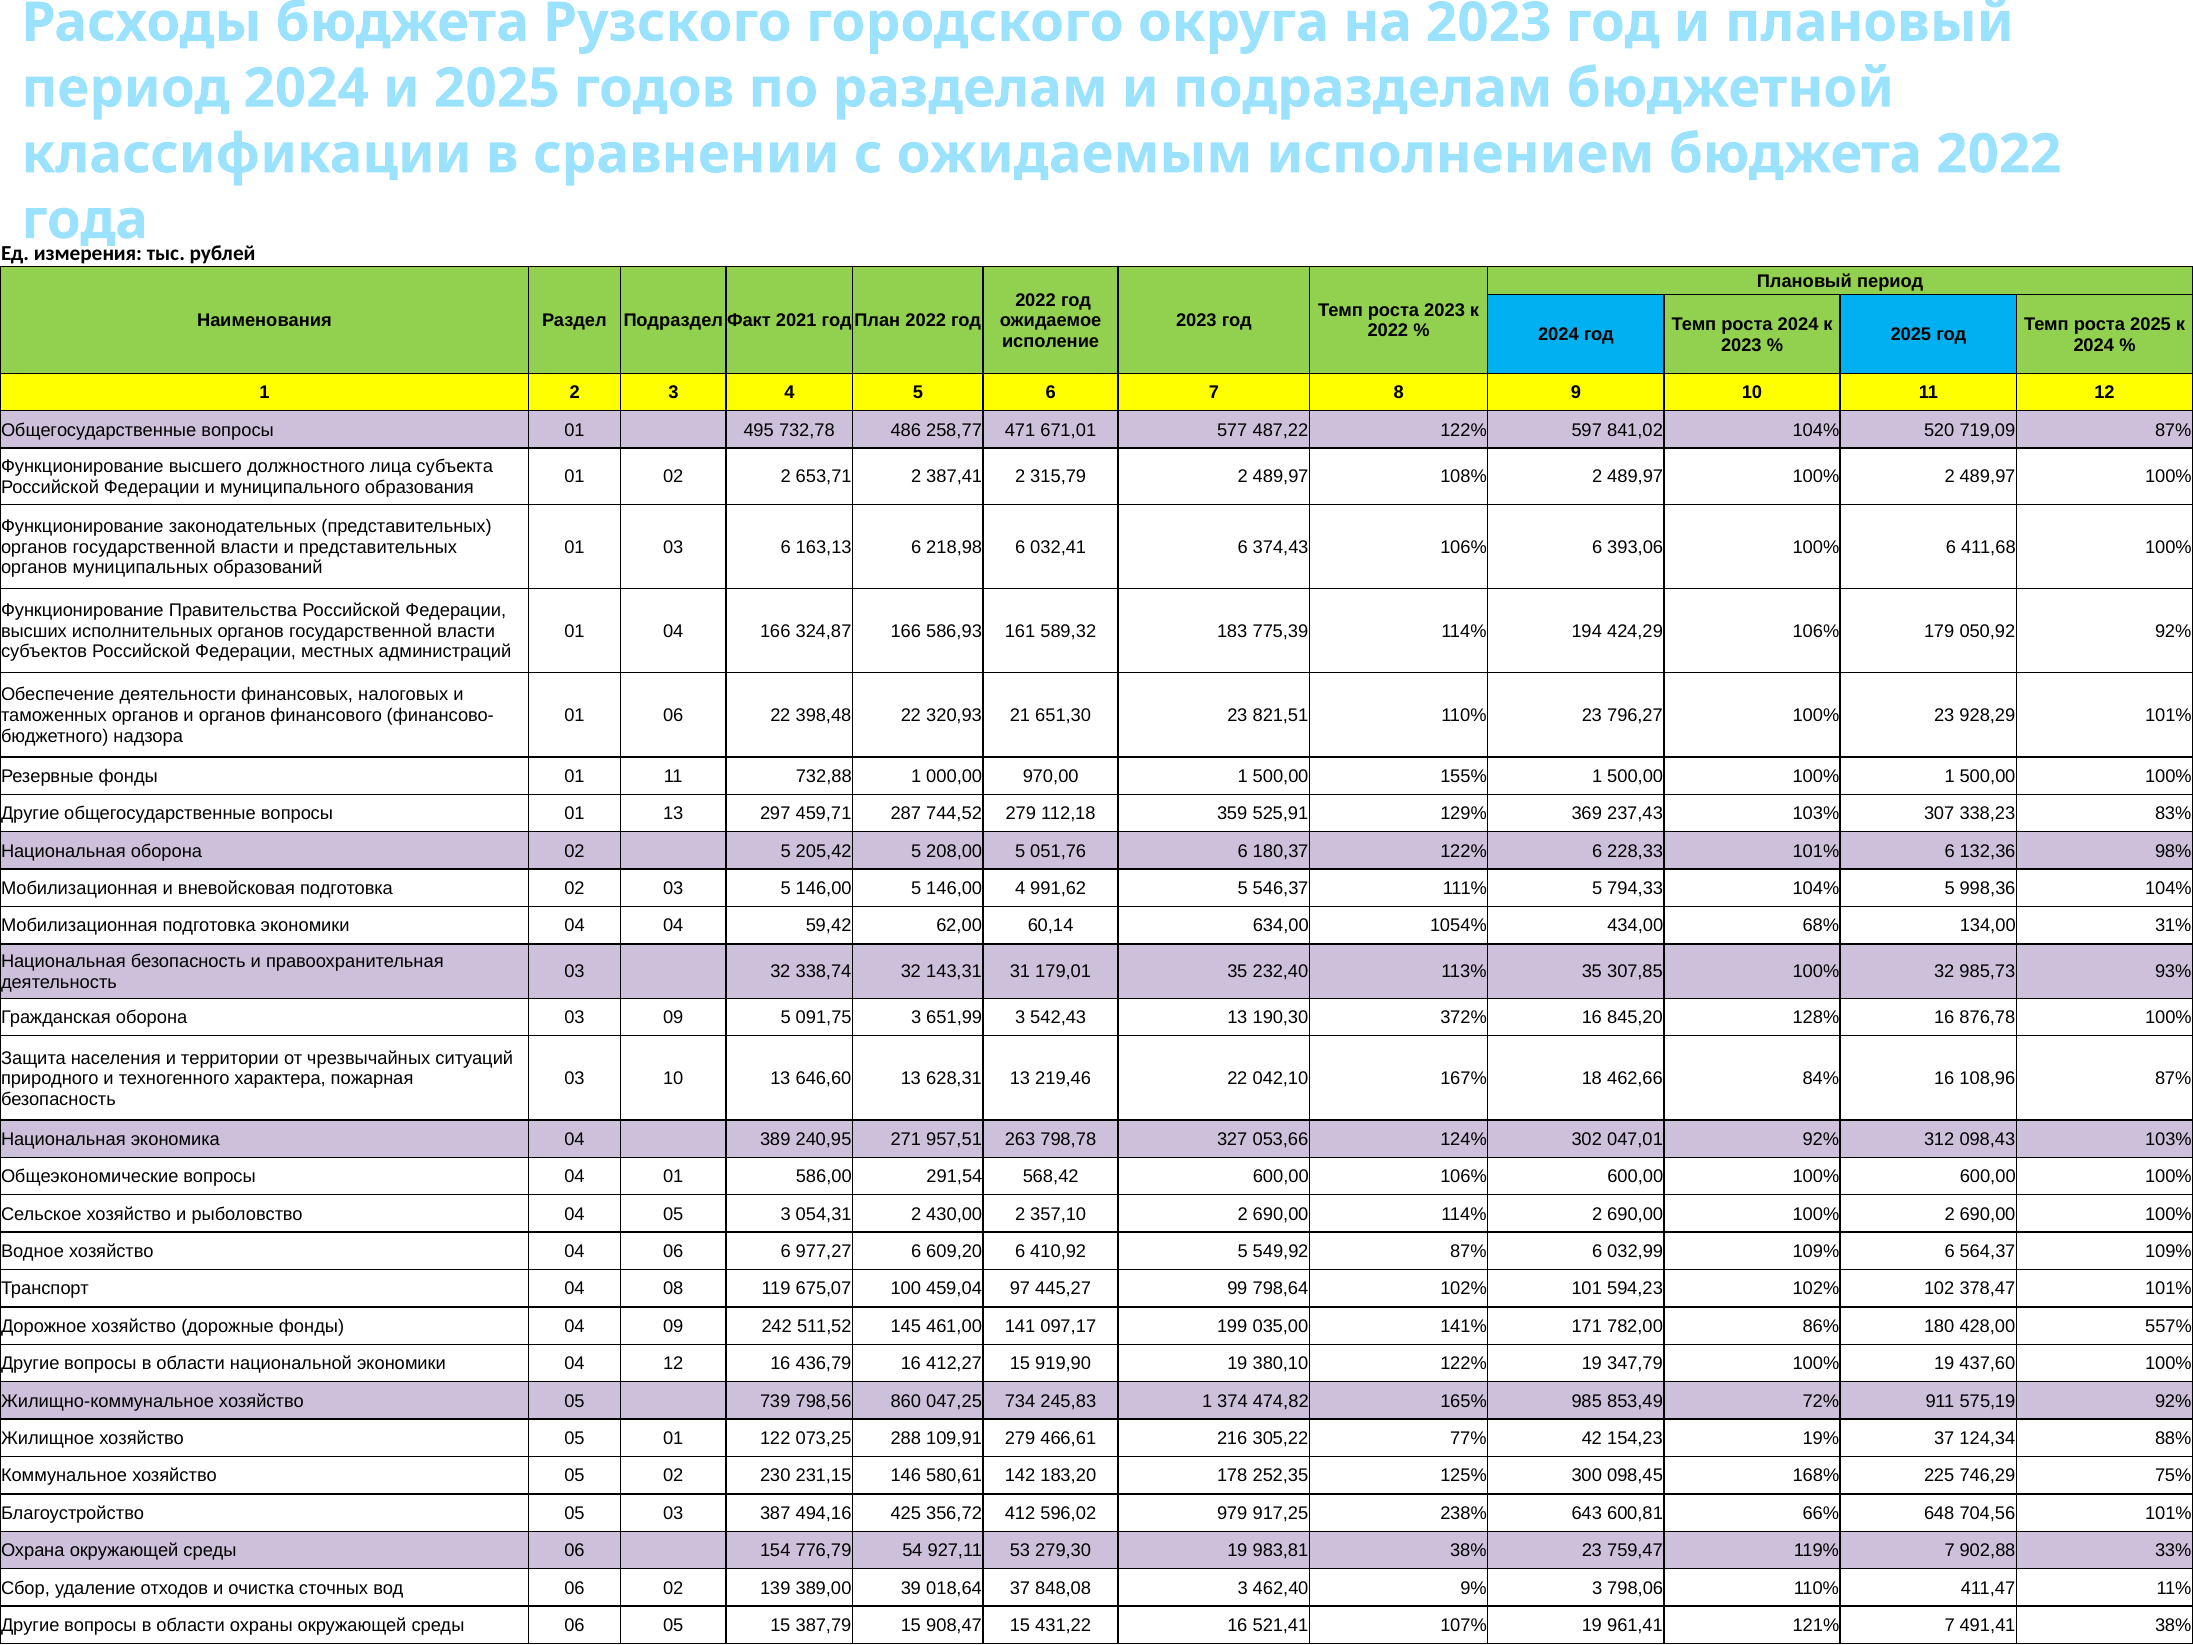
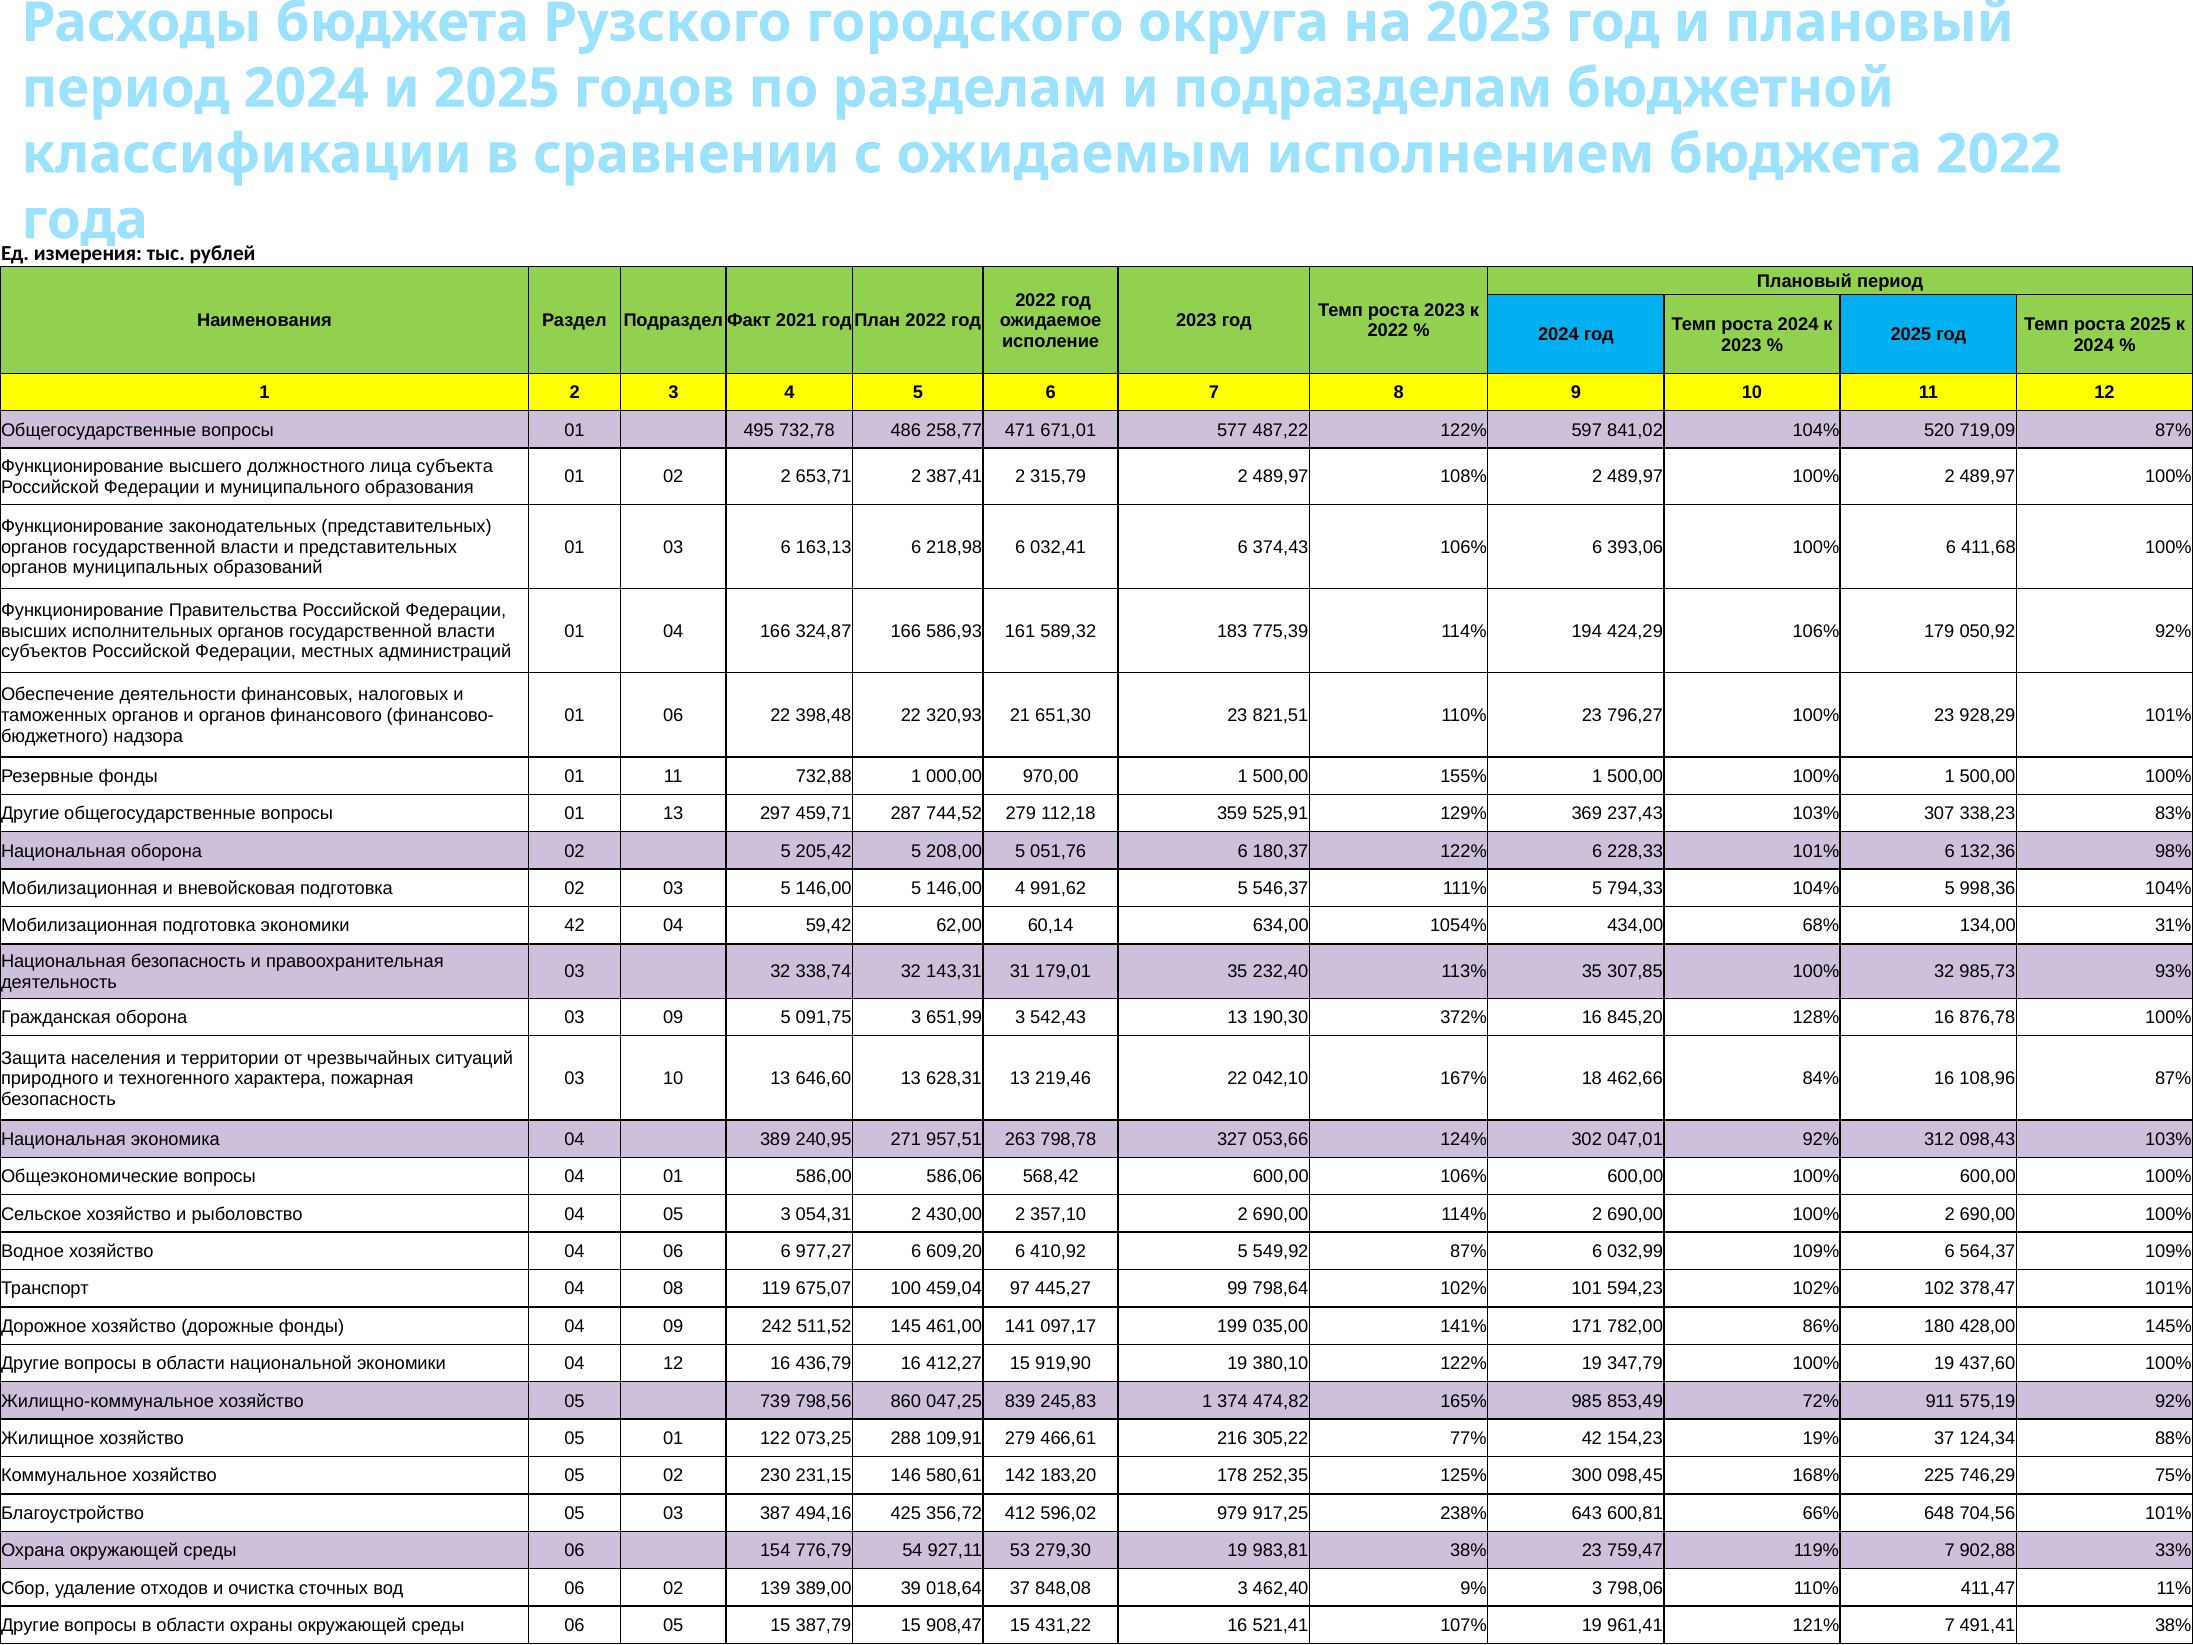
подготовка экономики 04: 04 -> 42
291,54: 291,54 -> 586,06
557%: 557% -> 145%
734: 734 -> 839
